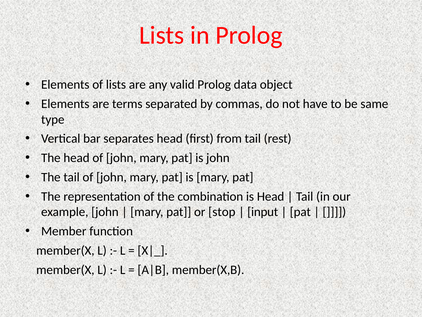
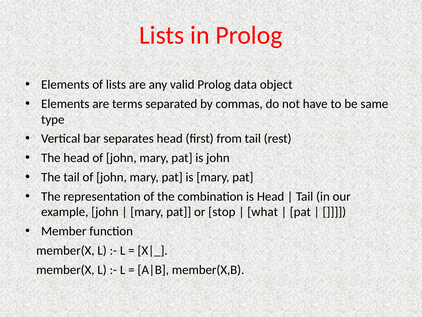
input: input -> what
